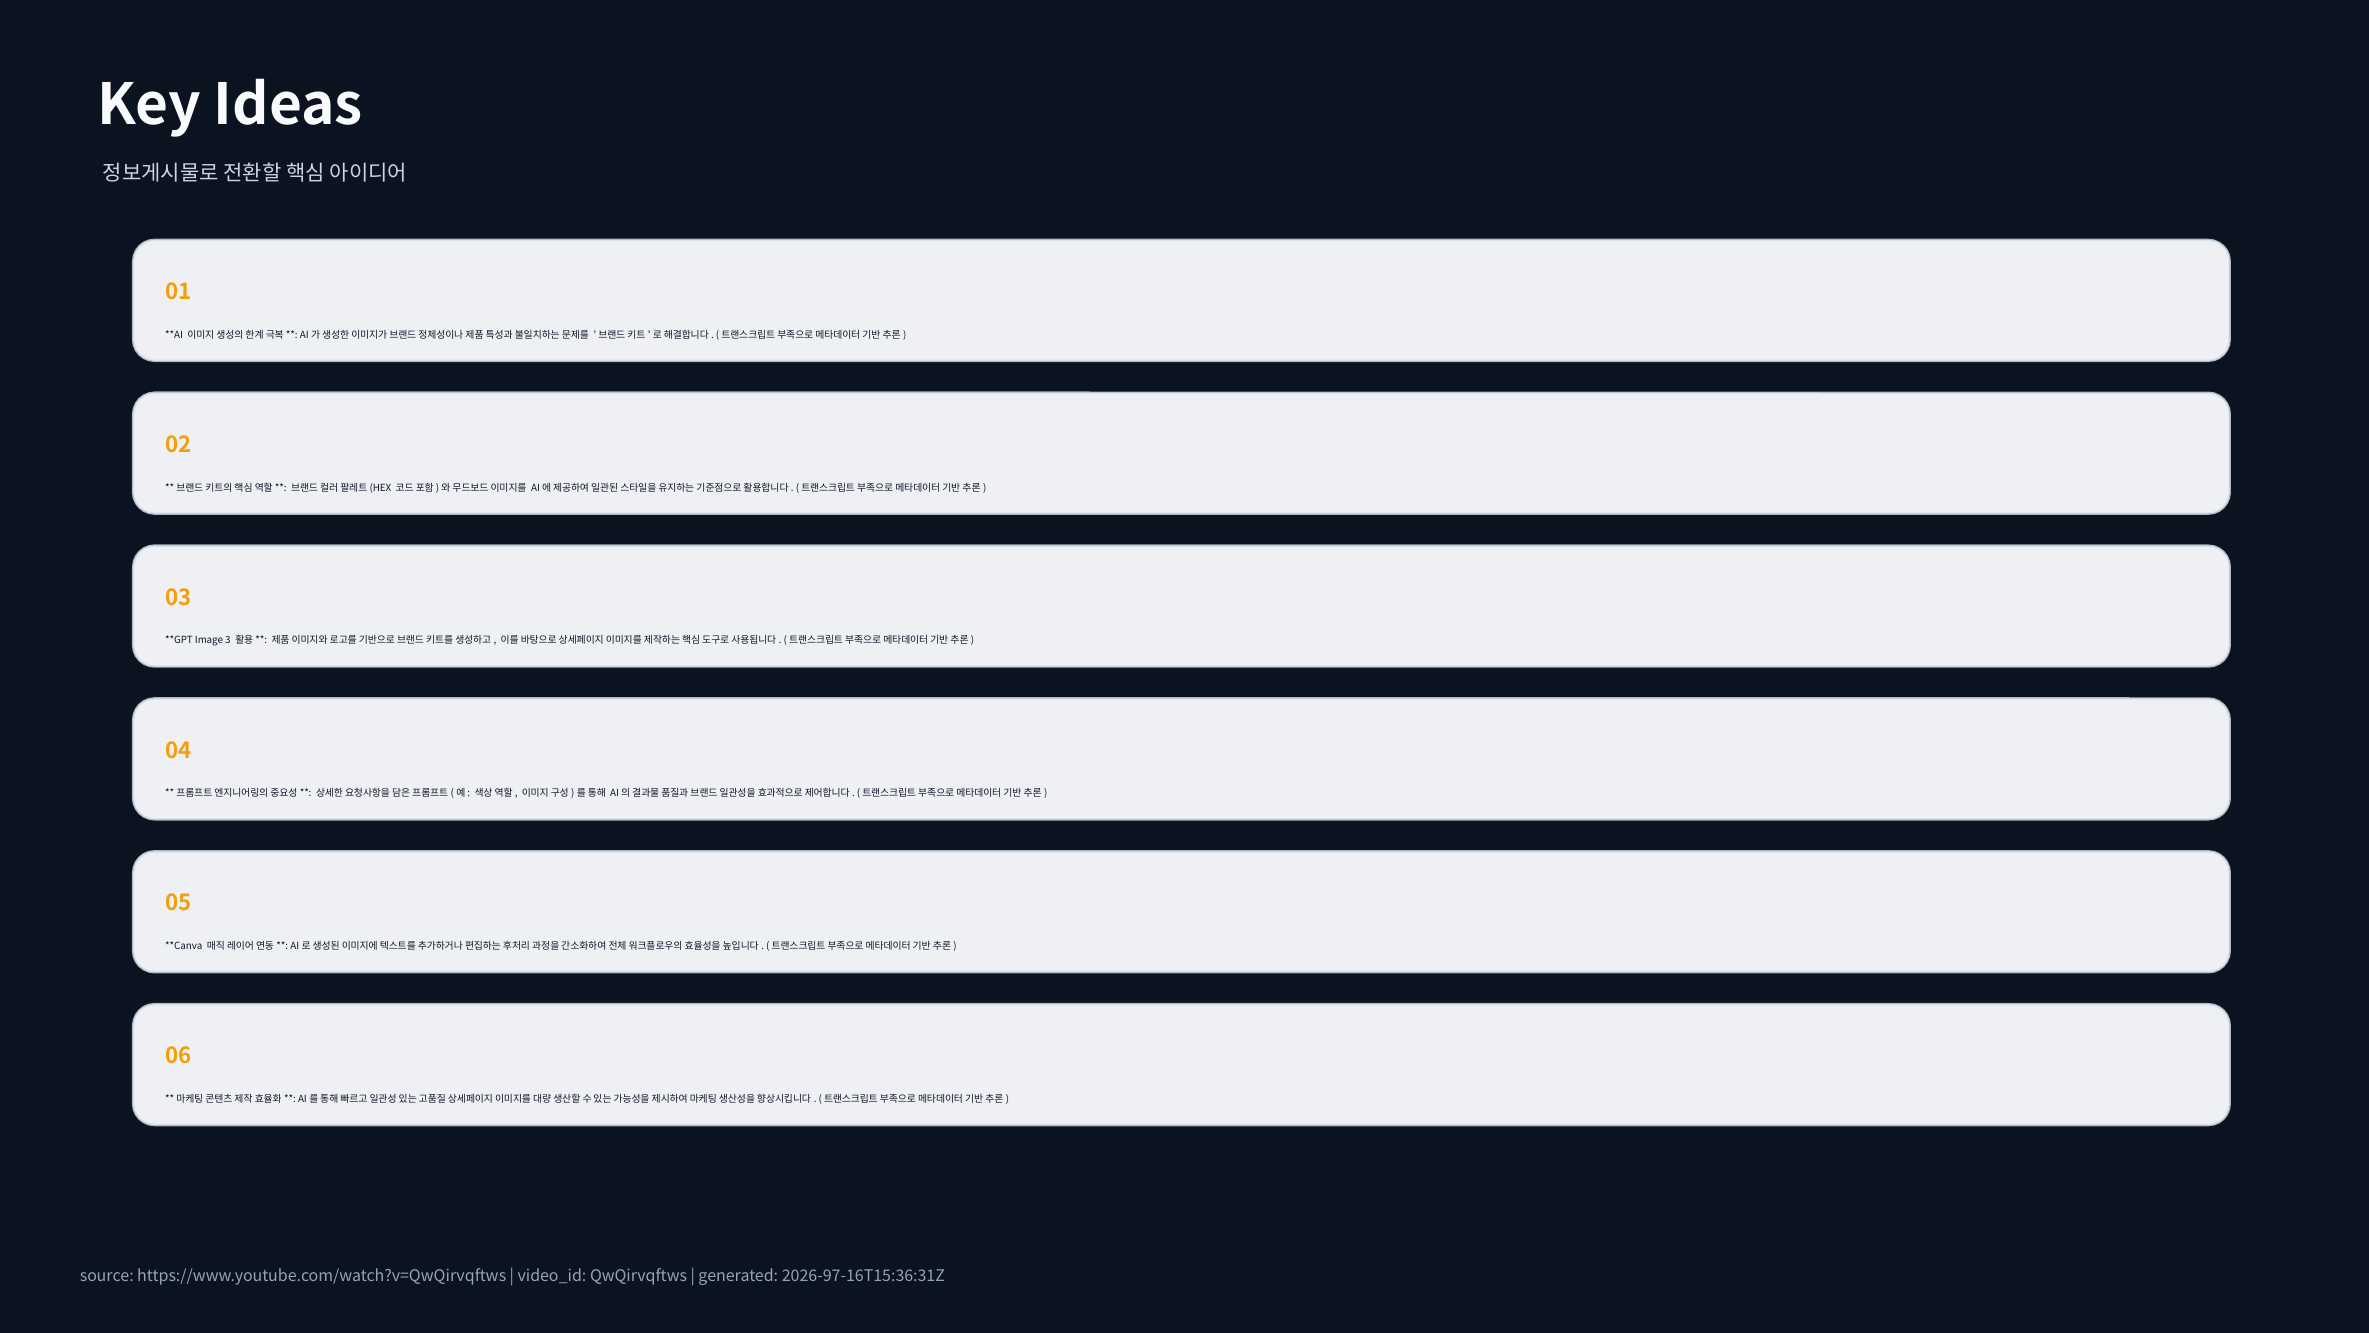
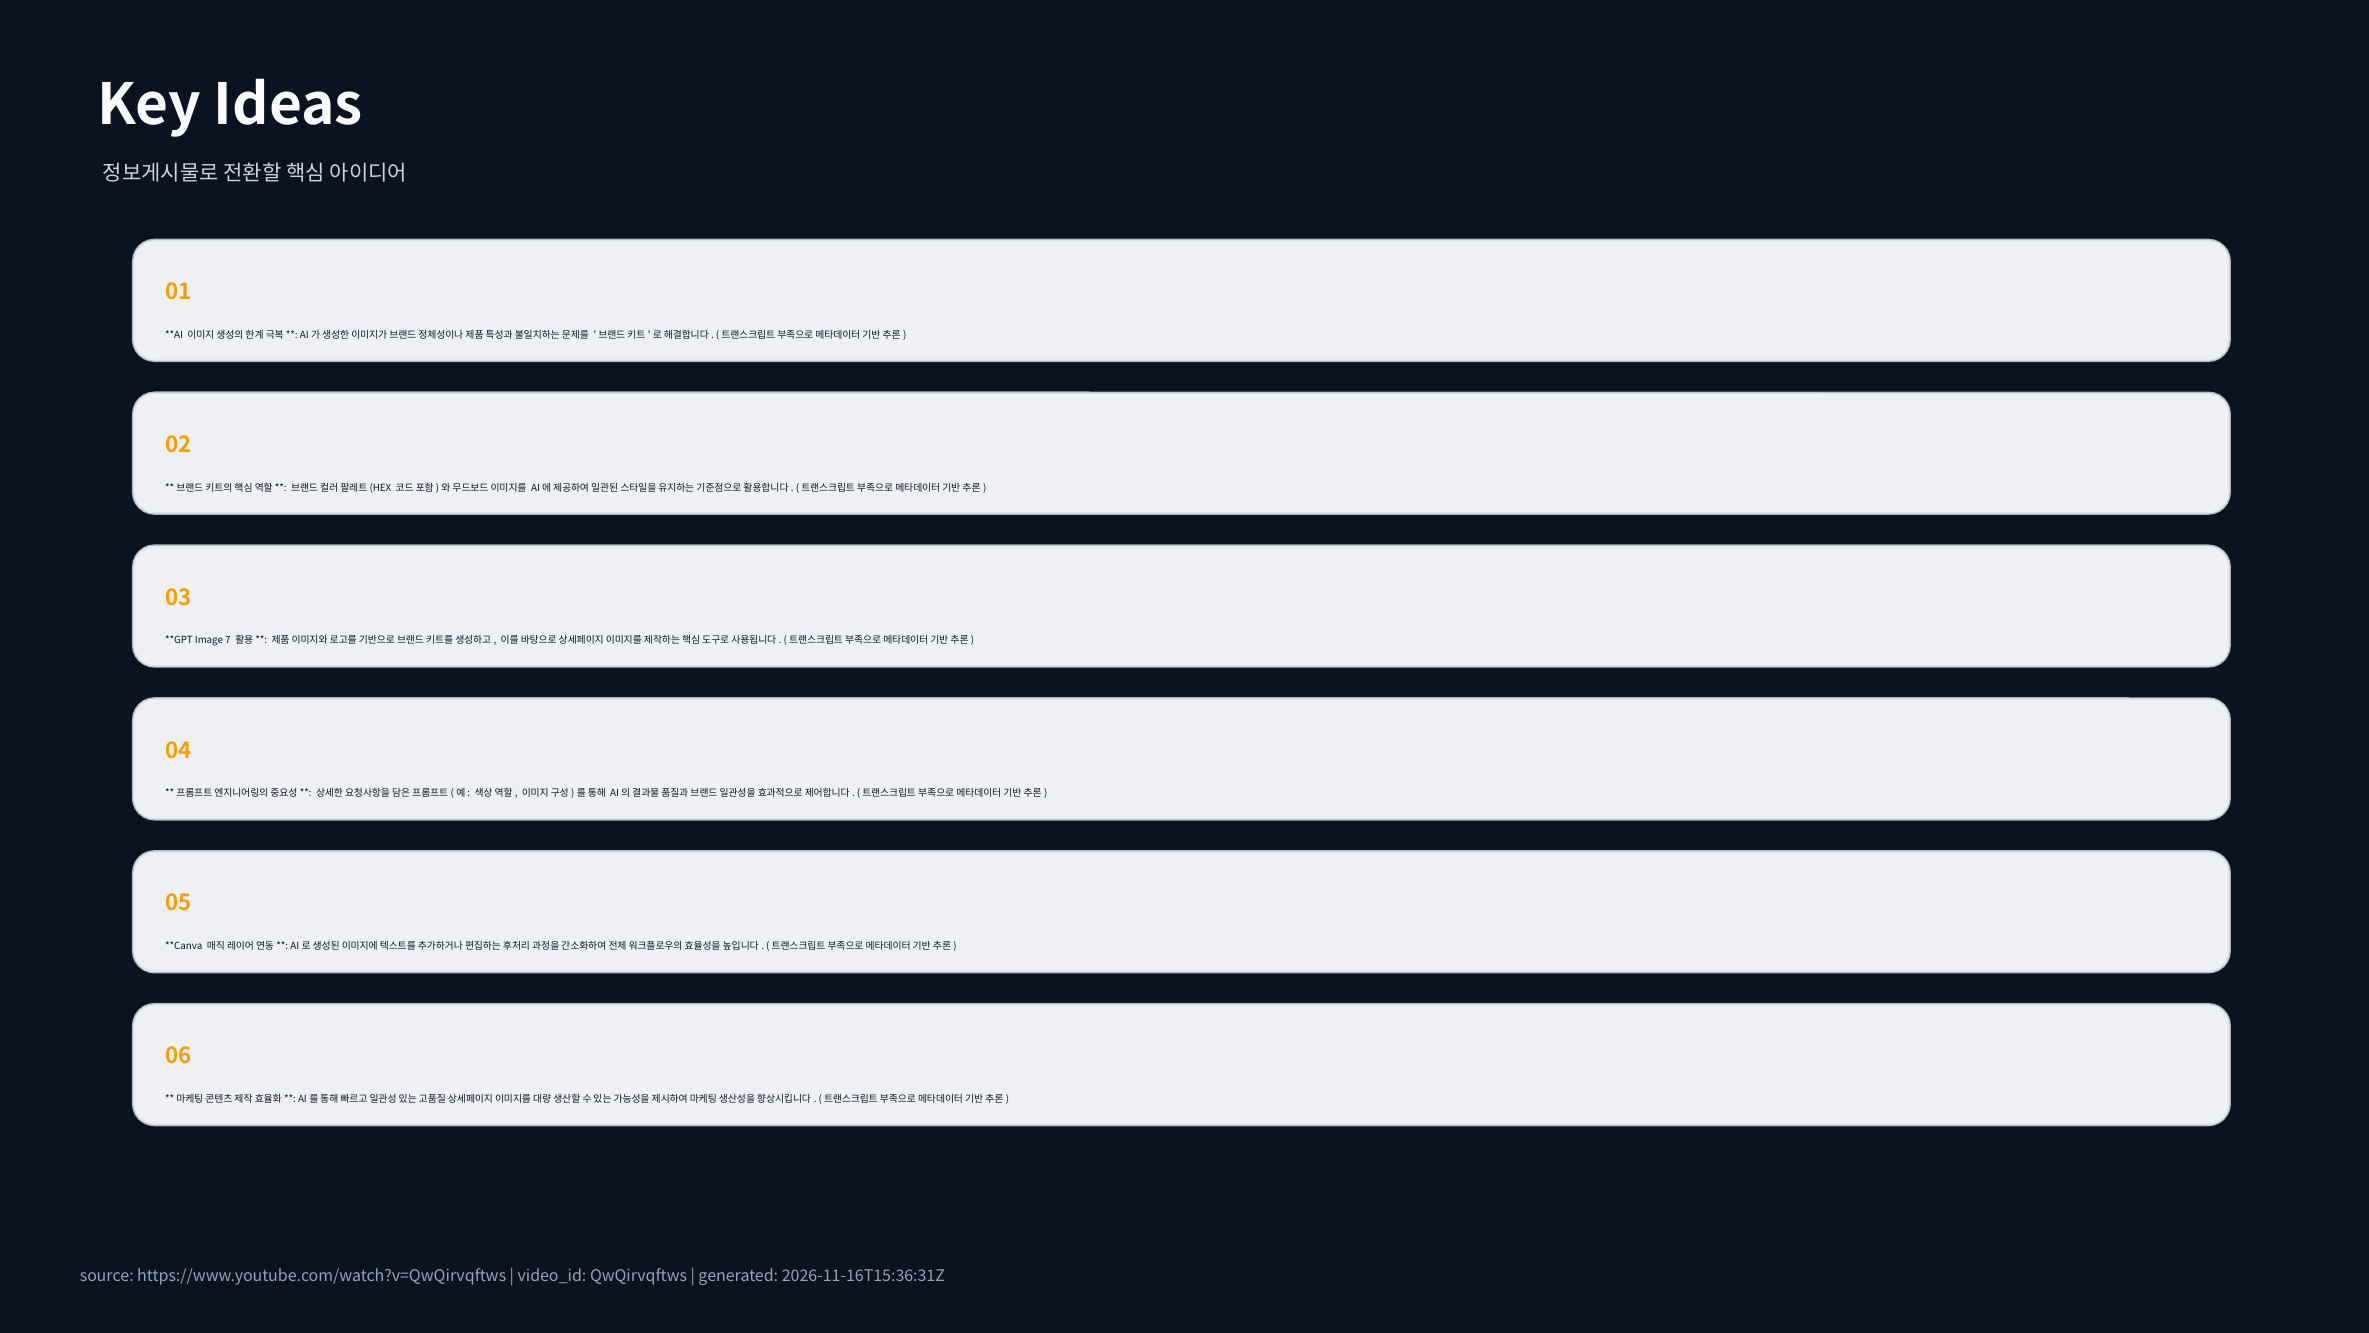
3: 3 -> 7
2026-97-16T15:36:31Z: 2026-97-16T15:36:31Z -> 2026-11-16T15:36:31Z
